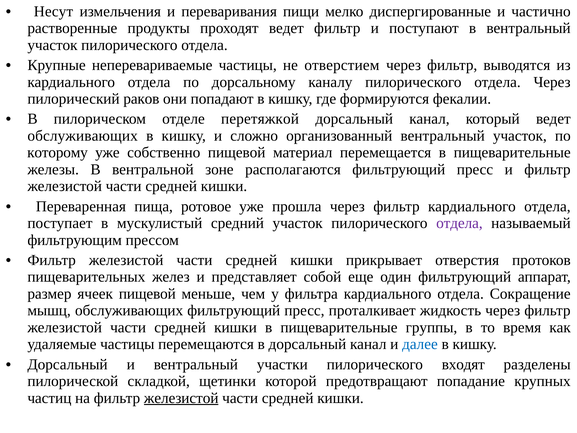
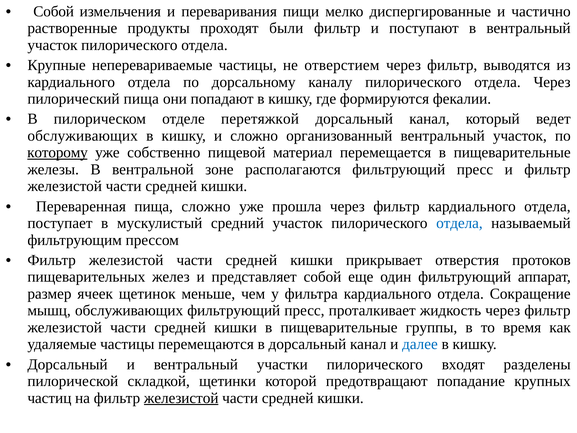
Несут at (53, 11): Несут -> Собой
проходят ведет: ведет -> были
пилорический раков: раков -> пища
которому underline: none -> present
пища ротовое: ротовое -> сложно
отдела at (459, 223) colour: purple -> blue
ячеек пищевой: пищевой -> щетинок
